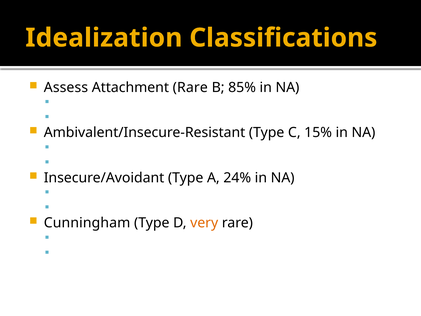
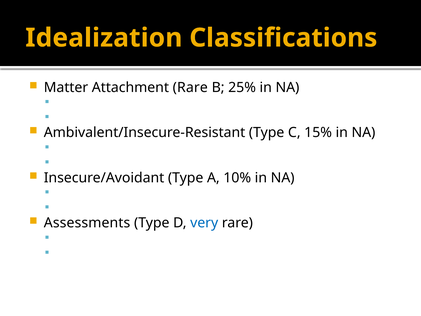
Assess: Assess -> Matter
85%: 85% -> 25%
24%: 24% -> 10%
Cunningham: Cunningham -> Assessments
very colour: orange -> blue
